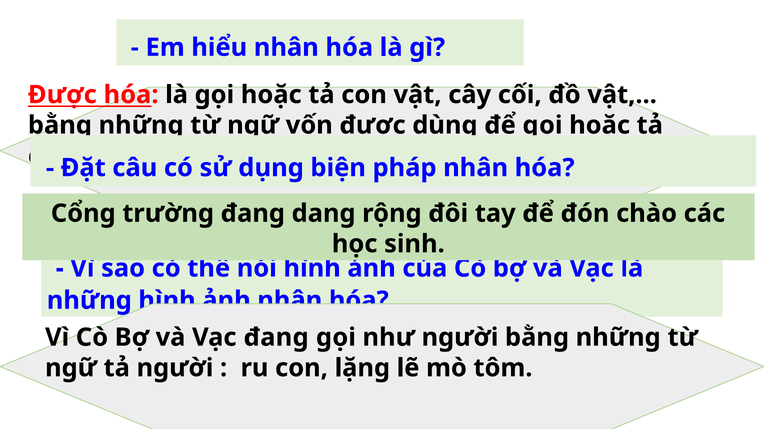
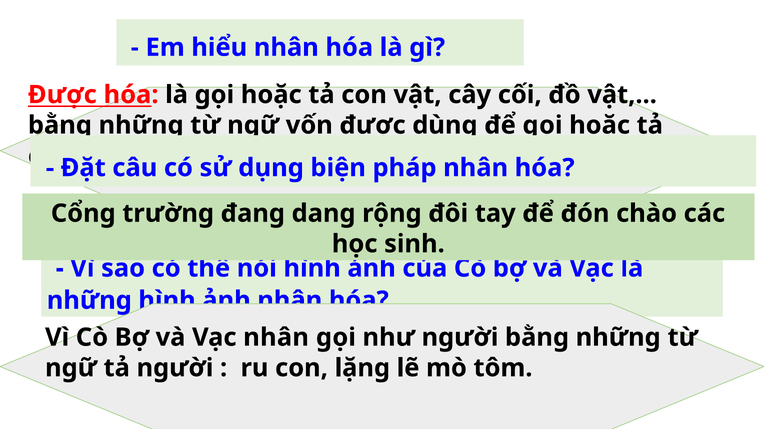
Vạc đang: đang -> nhân
